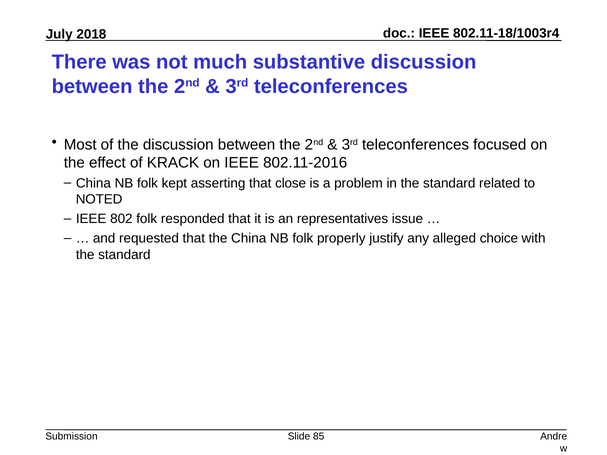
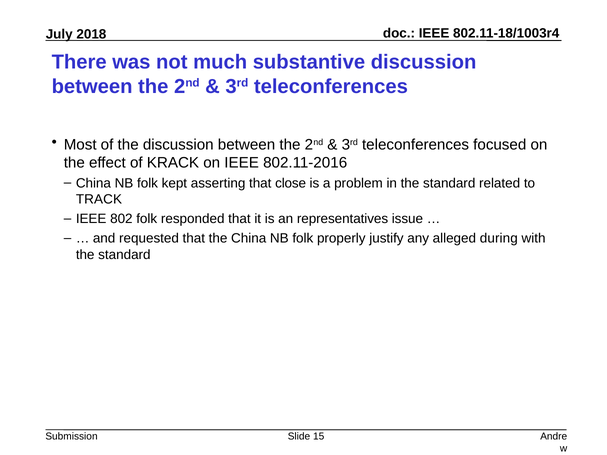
NOTED: NOTED -> TRACK
choice: choice -> during
85: 85 -> 15
